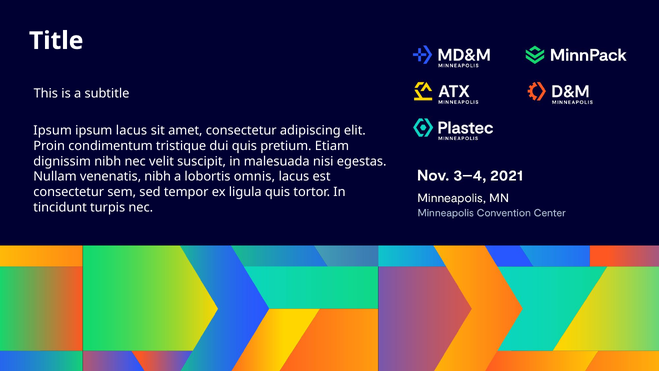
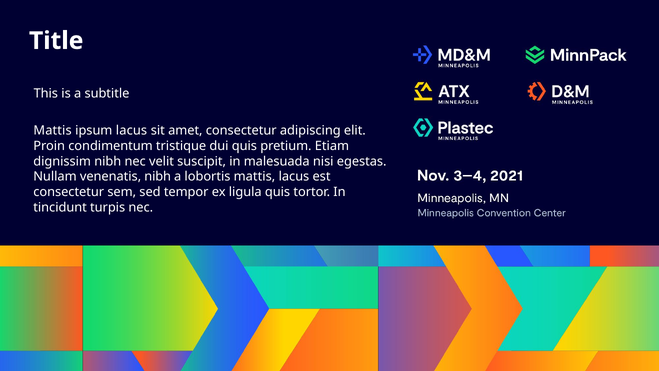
Ipsum at (53, 130): Ipsum -> Mattis
lobortis omnis: omnis -> mattis
